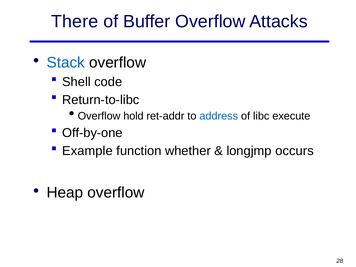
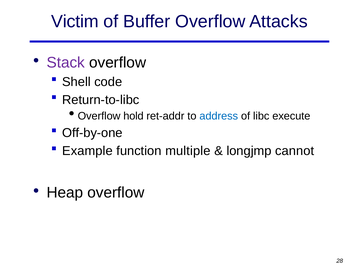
There: There -> Victim
Stack colour: blue -> purple
whether: whether -> multiple
occurs: occurs -> cannot
